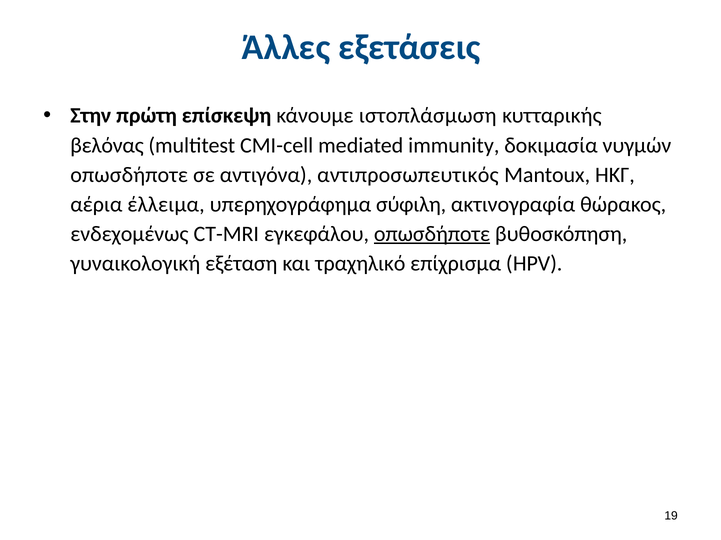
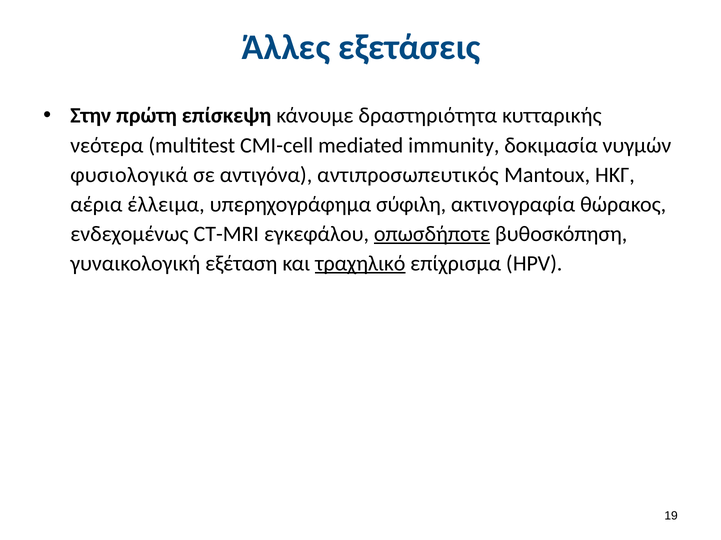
ιστοπλάσμωση: ιστοπλάσμωση -> δραστηριότητα
βελόνας: βελόνας -> νεότερα
οπωσδήποτε at (129, 175): οπωσδήποτε -> φυσιολογικά
τραχηλικό underline: none -> present
